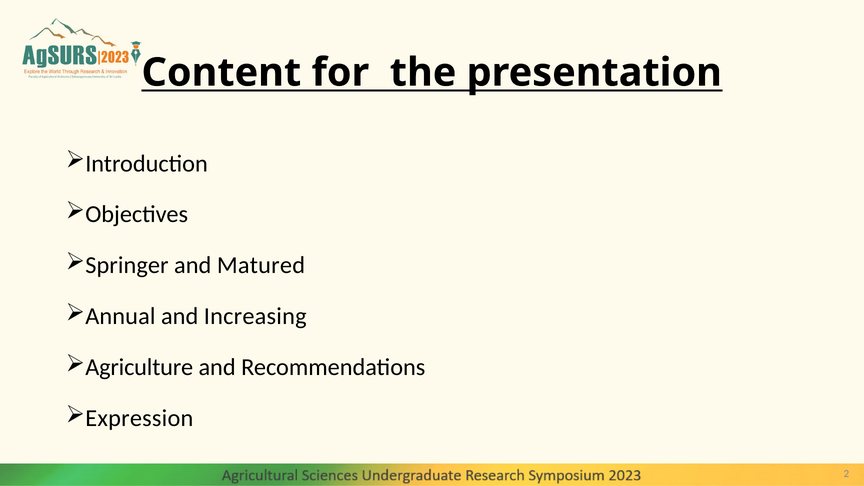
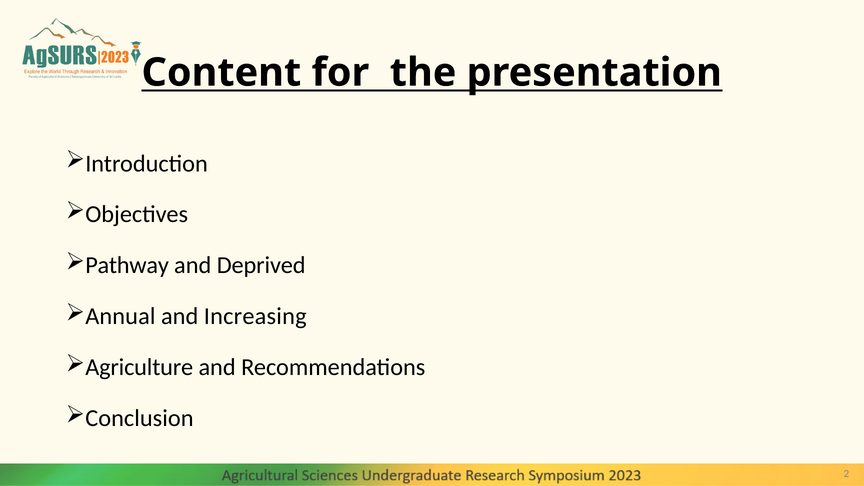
Springer: Springer -> Pathway
Matured: Matured -> Deprived
Expression: Expression -> Conclusion
